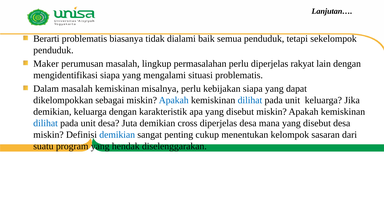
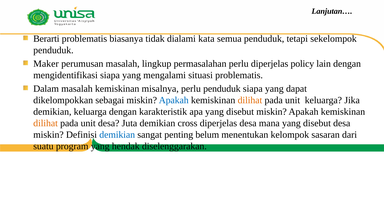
baik: baik -> kata
rakyat: rakyat -> policy
perlu kebijakan: kebijakan -> penduduk
dilihat at (250, 100) colour: blue -> orange
dilihat at (46, 123) colour: blue -> orange
cukup: cukup -> belum
